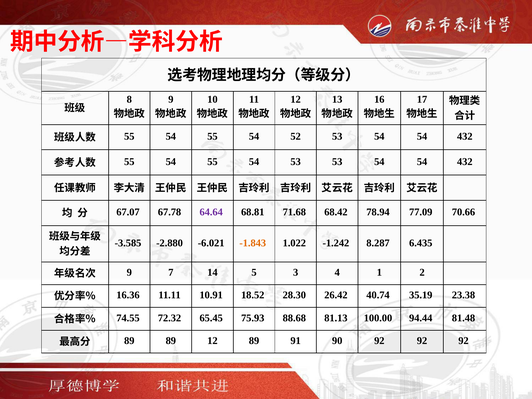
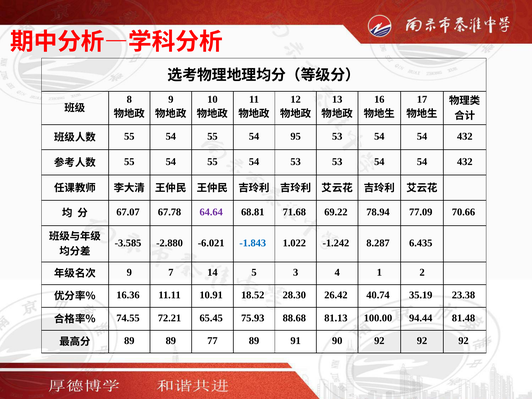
52: 52 -> 95
68.42: 68.42 -> 69.22
-1.843 colour: orange -> blue
72.32: 72.32 -> 72.21
89 12: 12 -> 77
